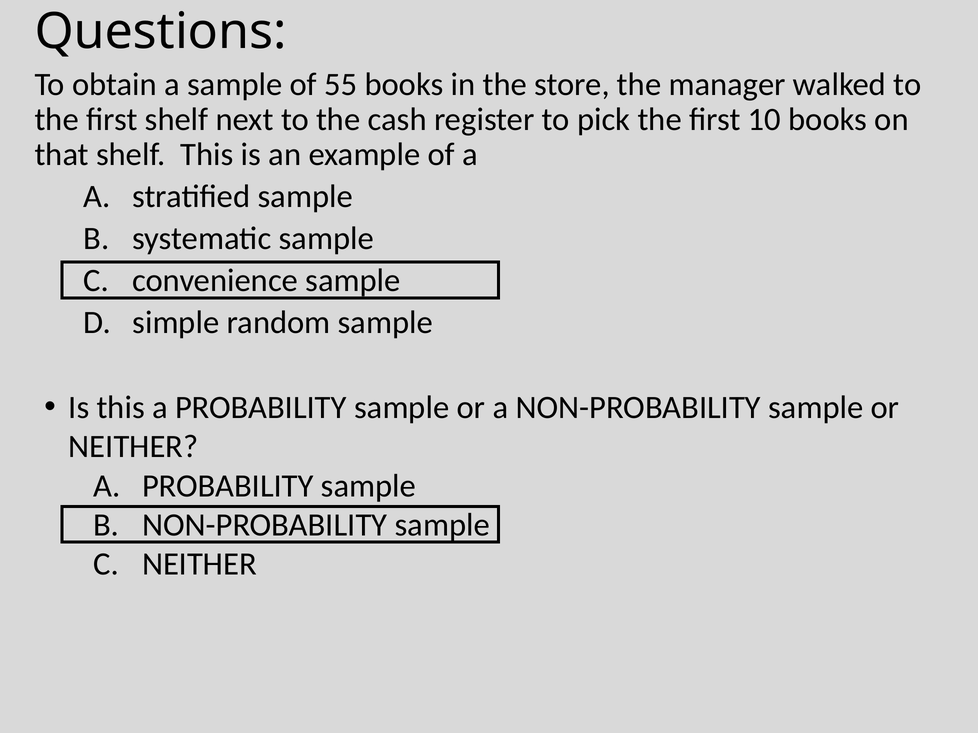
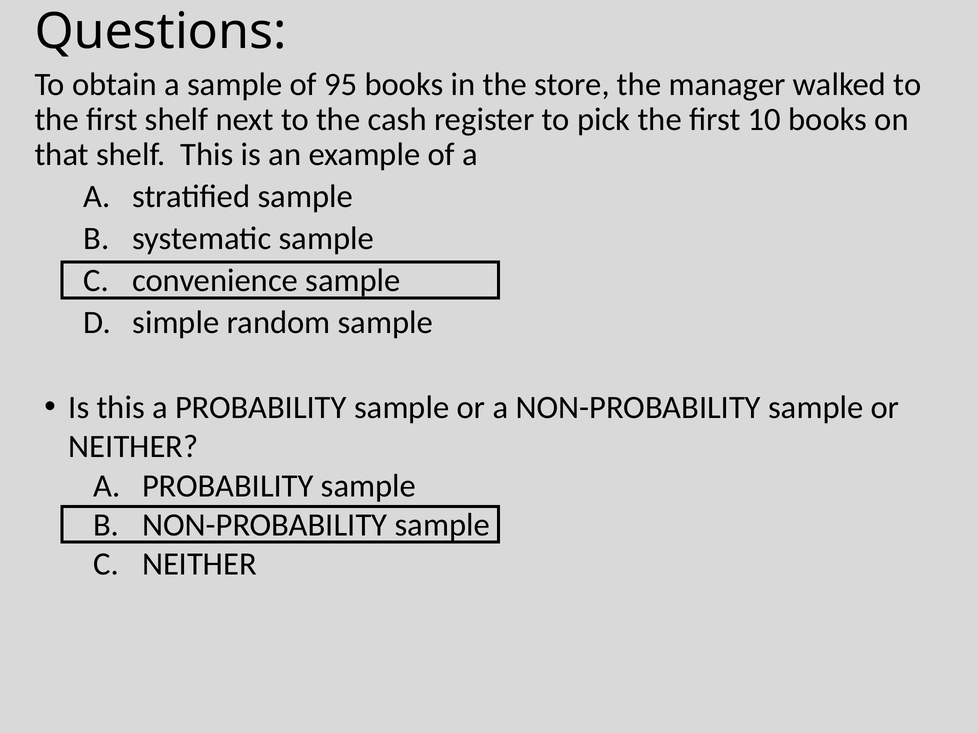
55: 55 -> 95
